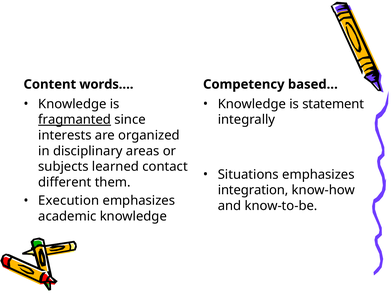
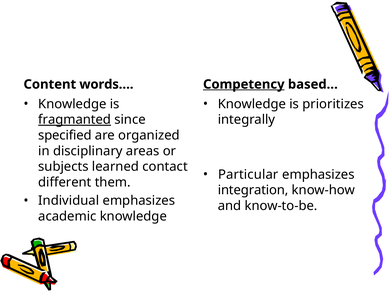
Competency underline: none -> present
statement: statement -> prioritizes
interests: interests -> specified
Situations: Situations -> Particular
Execution: Execution -> Individual
